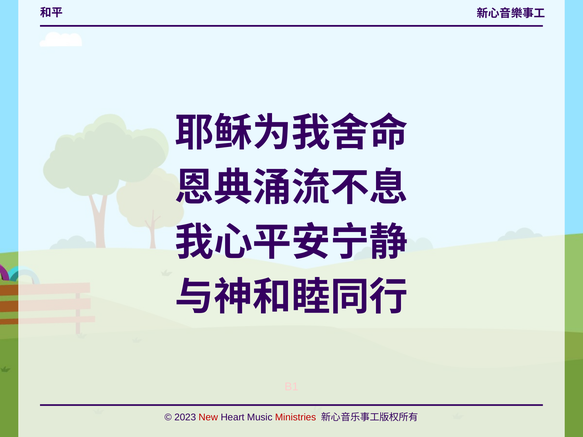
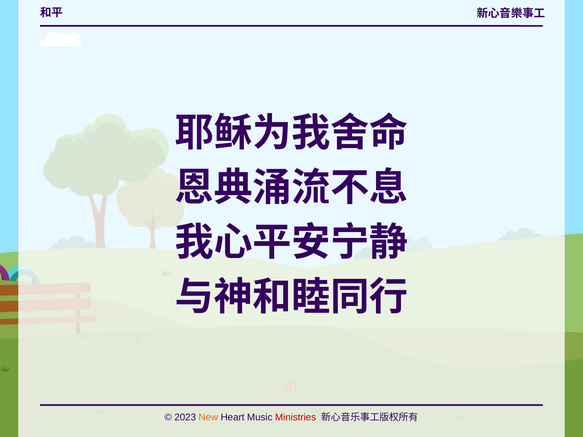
New colour: red -> orange
